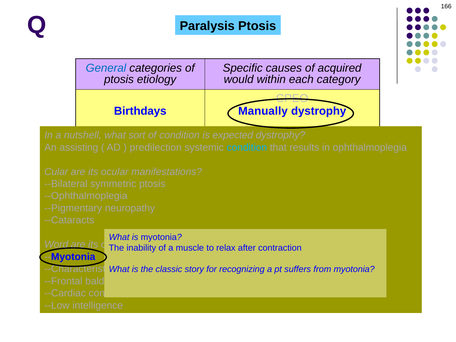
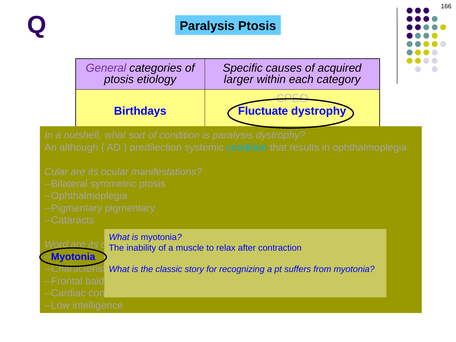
General colour: blue -> purple
would: would -> larger
Manually: Manually -> Fluctuate
is expected: expected -> paralysis
assisting: assisting -> although
neuropathy: neuropathy -> pigmentary
